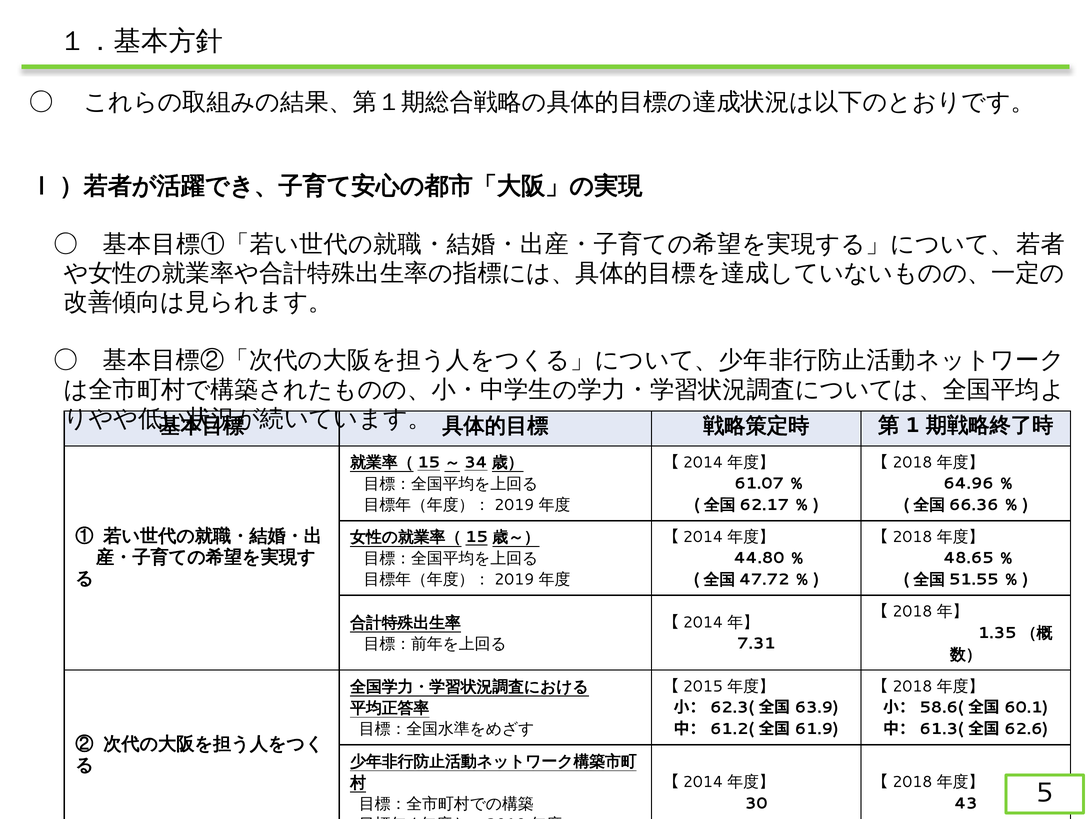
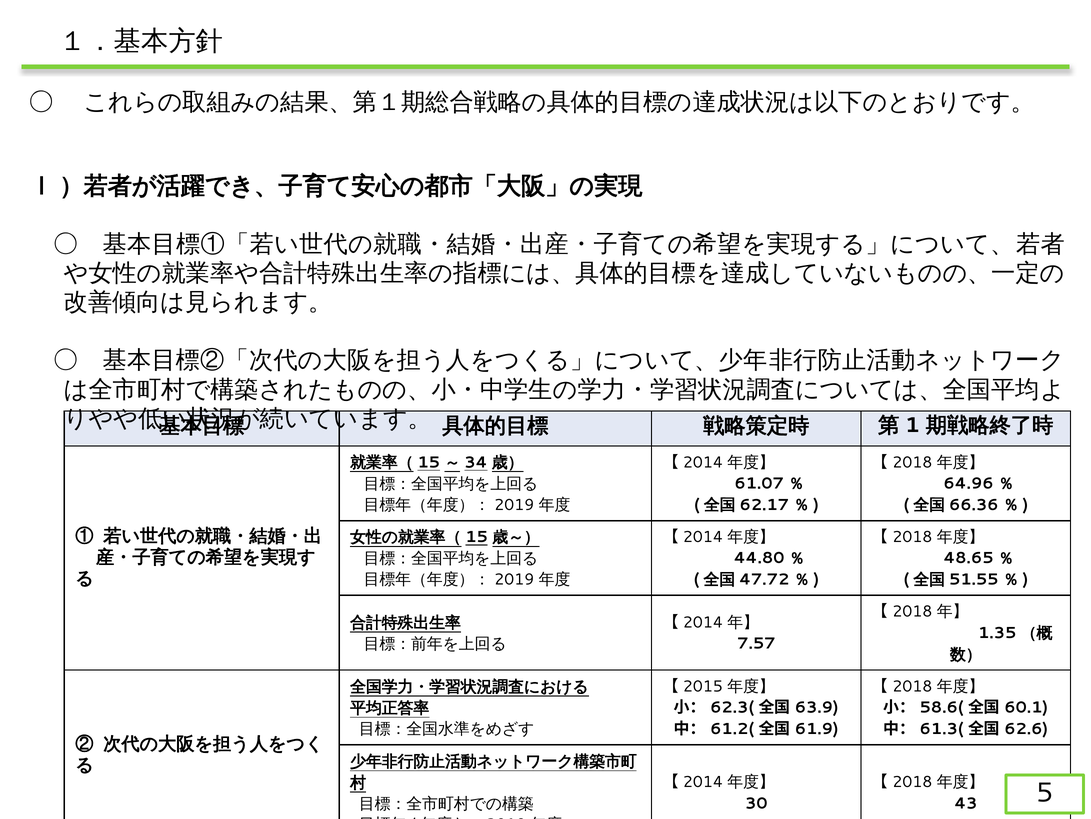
7.31: 7.31 -> 7.57
